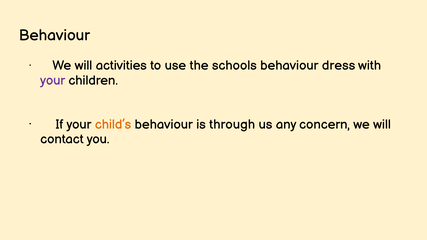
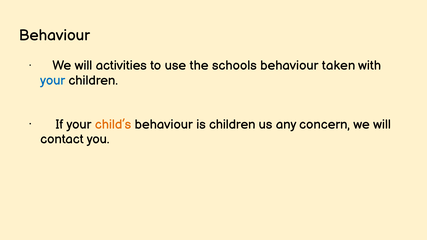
dress: dress -> taken
your at (53, 81) colour: purple -> blue
is through: through -> children
